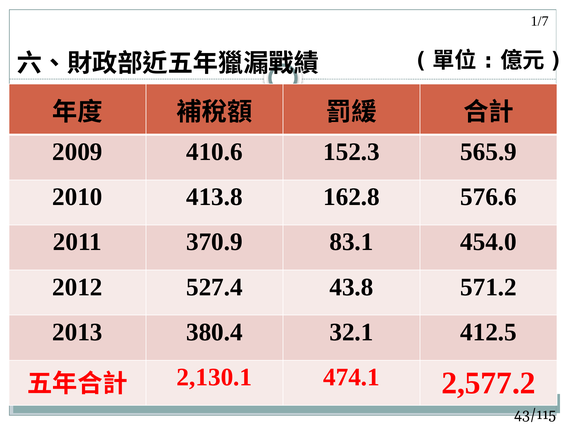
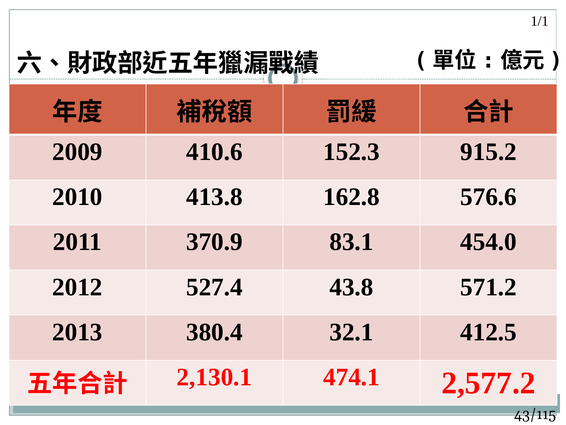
1/7: 1/7 -> 1/1
565.9: 565.9 -> 915.2
